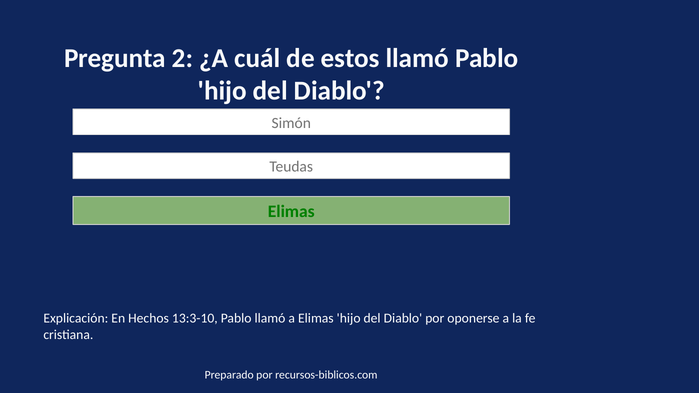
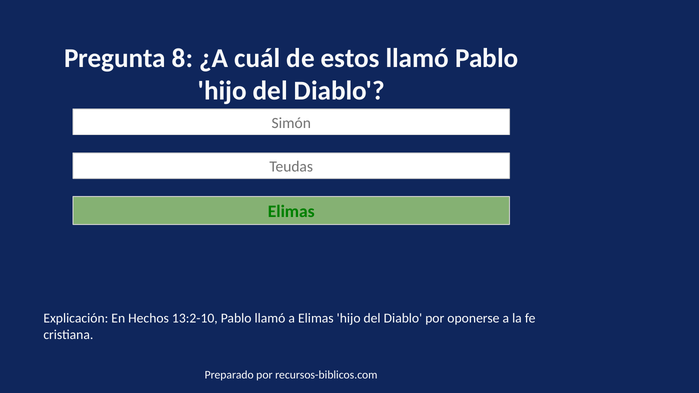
2: 2 -> 8
13:3-10: 13:3-10 -> 13:2-10
